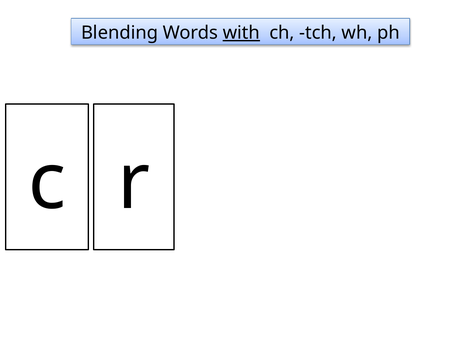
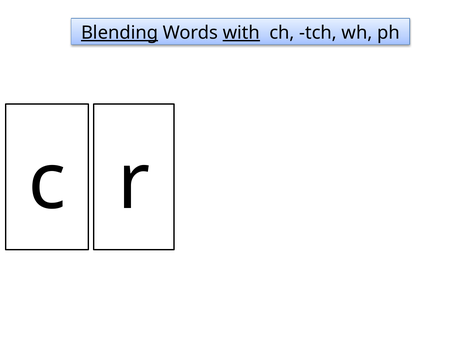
Blending underline: none -> present
